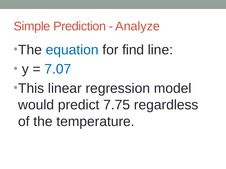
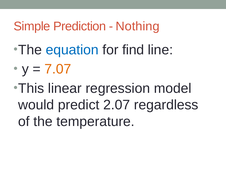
Analyze: Analyze -> Nothing
7.07 colour: blue -> orange
7.75: 7.75 -> 2.07
